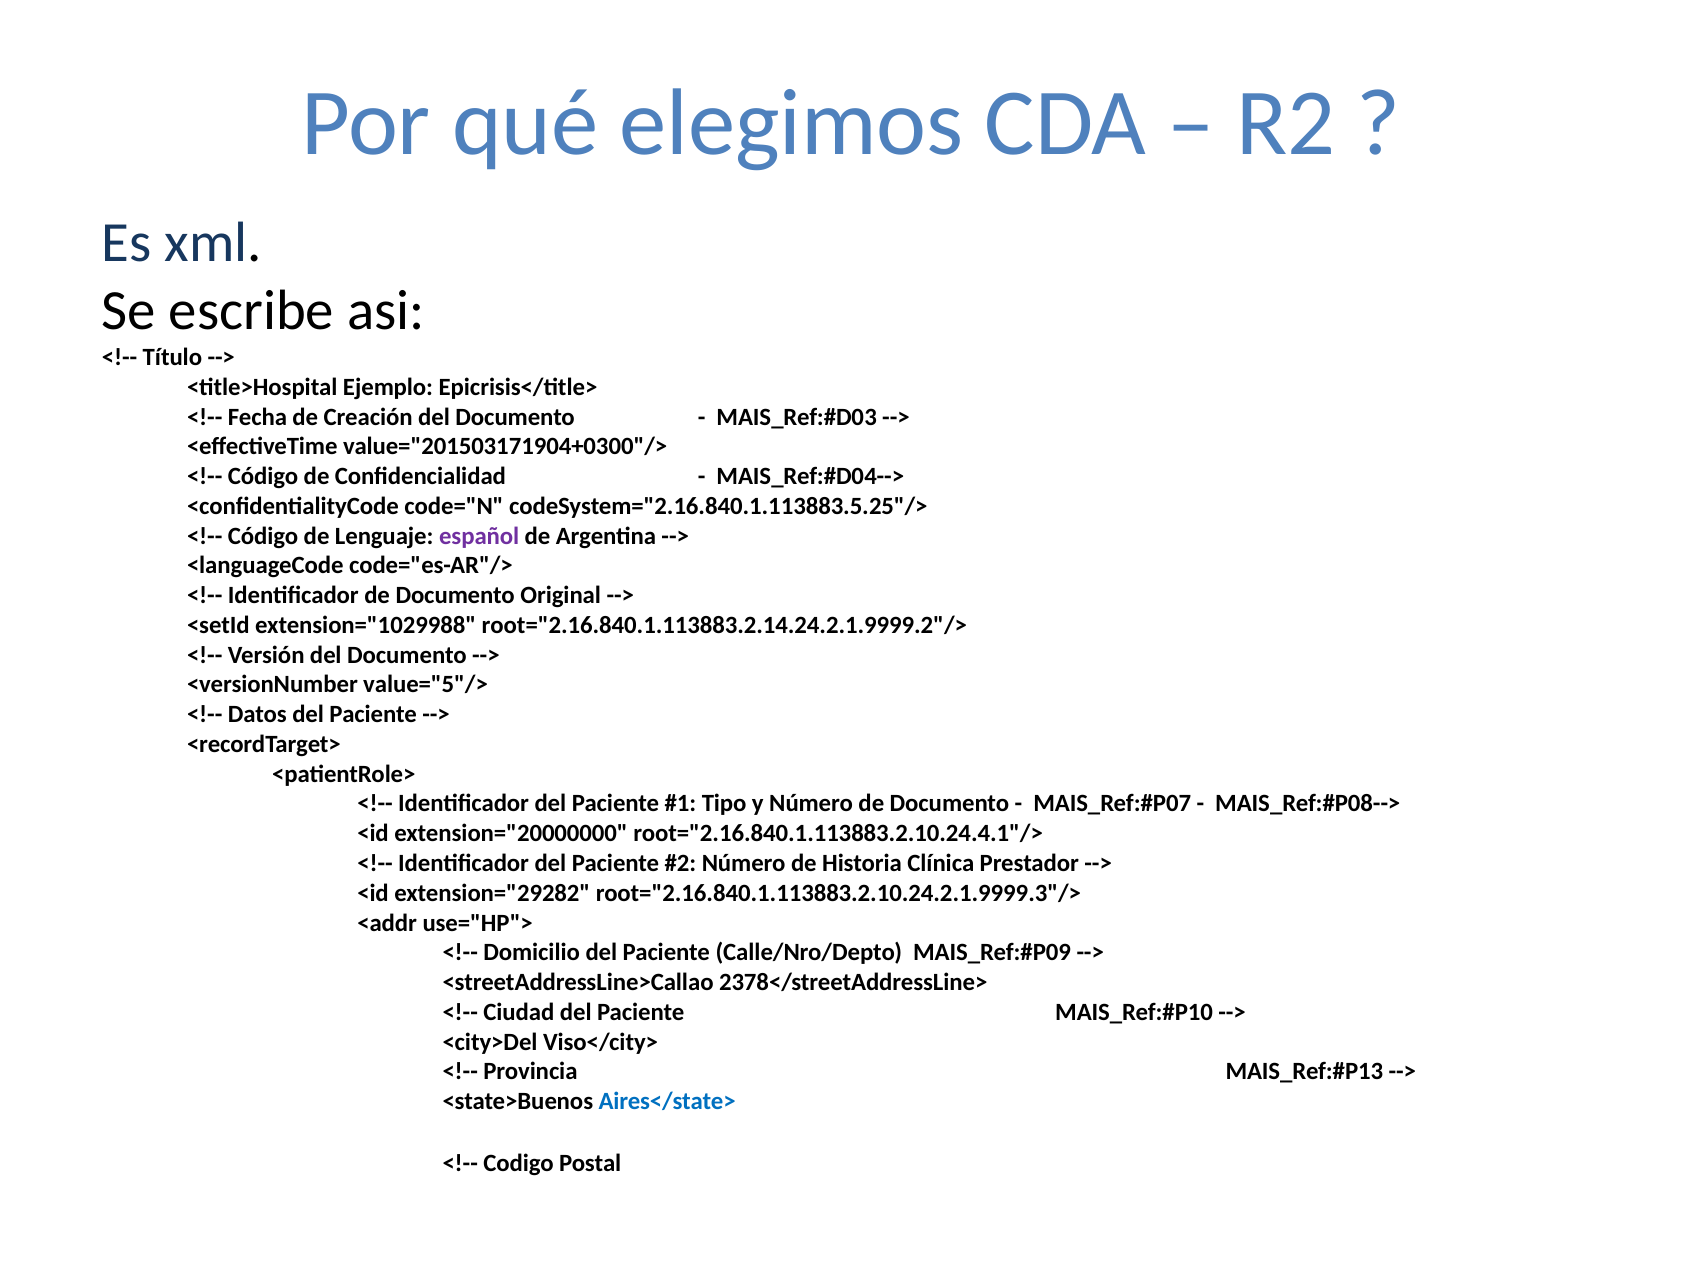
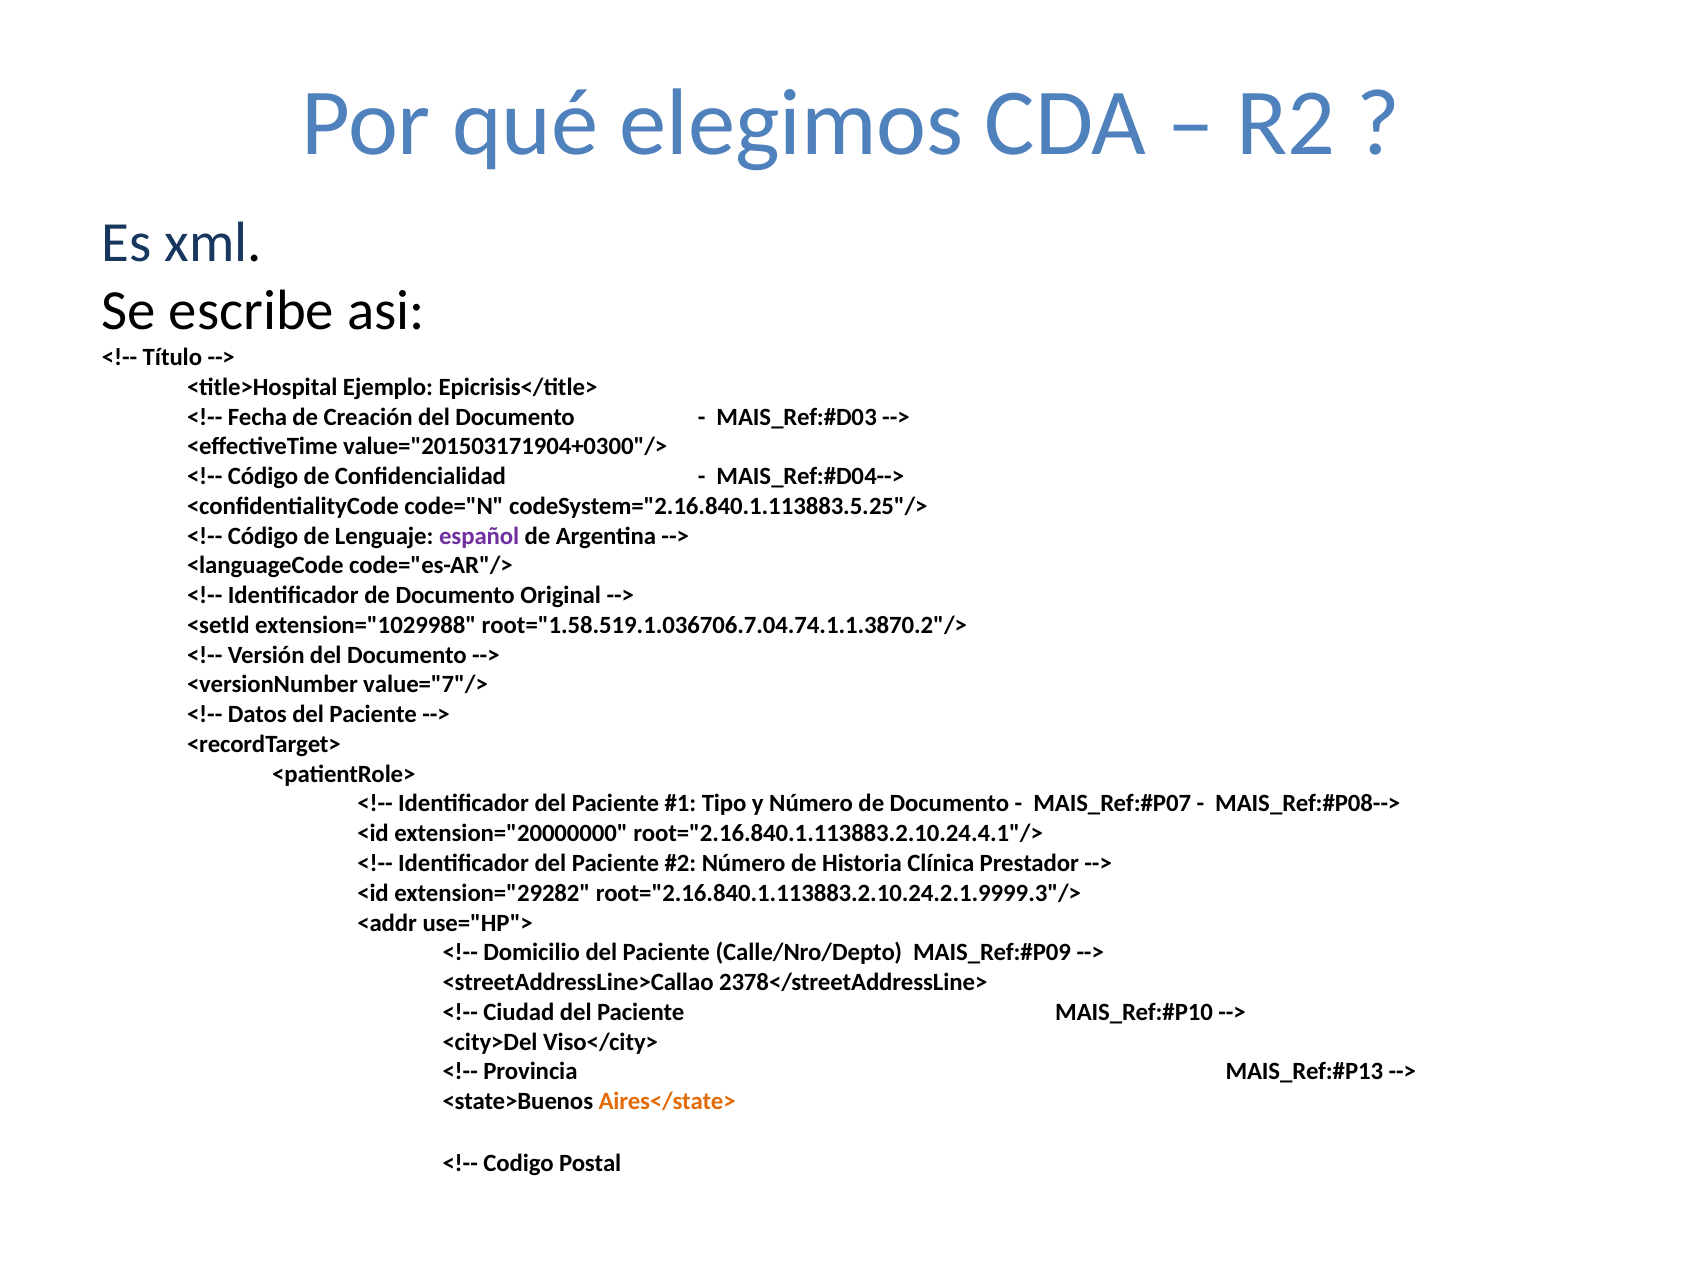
root="2.16.840.1.113883.2.14.24.2.1.9999.2"/>: root="2.16.840.1.113883.2.14.24.2.1.9999.2"/> -> root="1.58.519.1.036706.7.04.74.1.1.3870.2"/>
value="5"/>: value="5"/> -> value="7"/>
Aires</state> colour: blue -> orange
